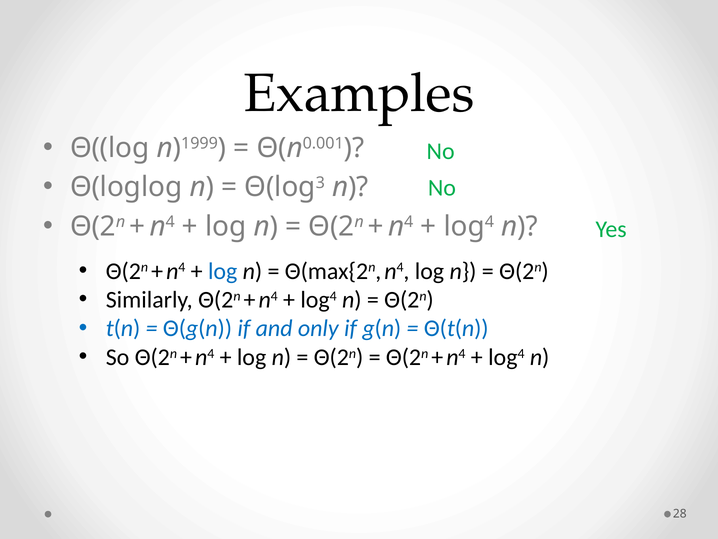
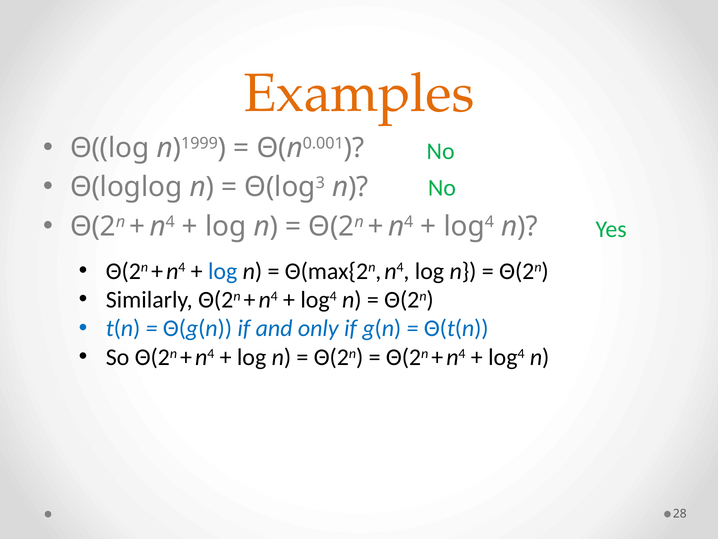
Examples colour: black -> orange
